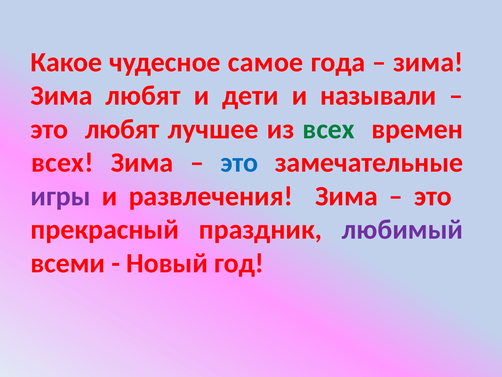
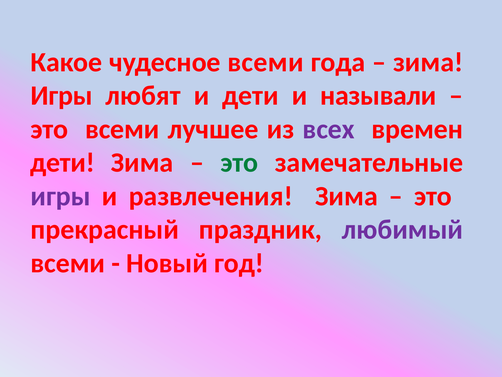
чудесное самое: самое -> всеми
Зима at (62, 96): Зима -> Игры
это любят: любят -> всеми
всех at (329, 129) colour: green -> purple
всех at (62, 163): всех -> дети
это at (239, 163) colour: blue -> green
